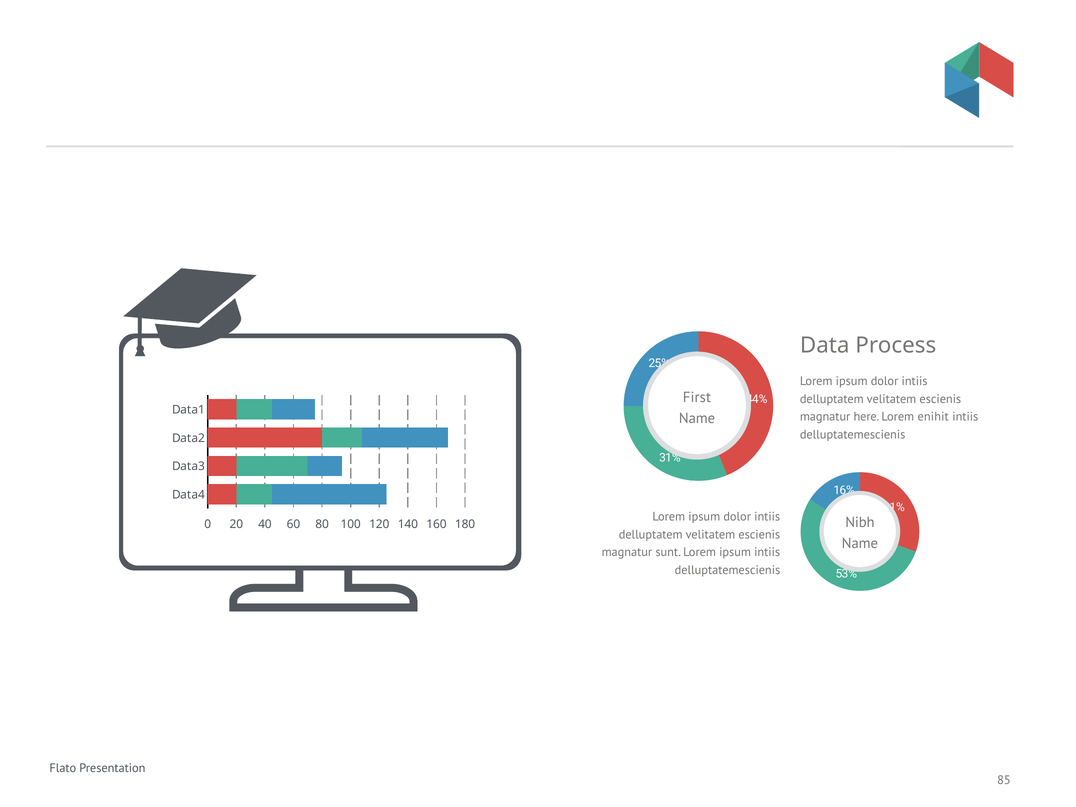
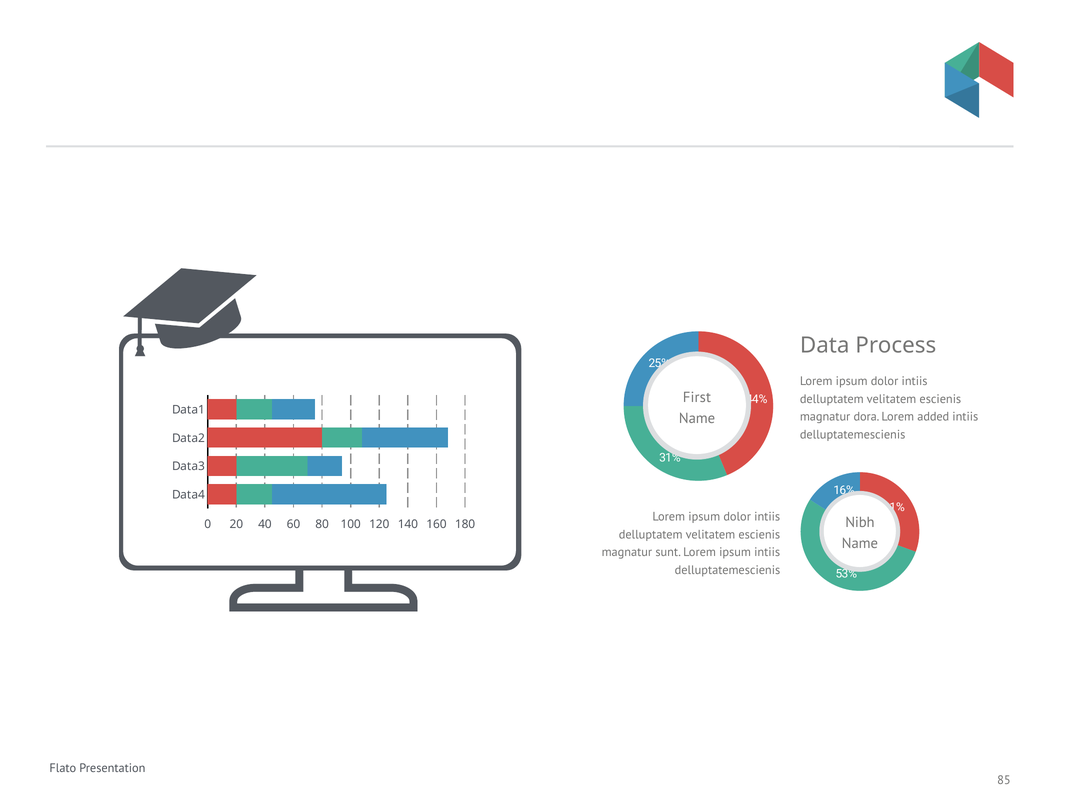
here: here -> dora
enihit: enihit -> added
